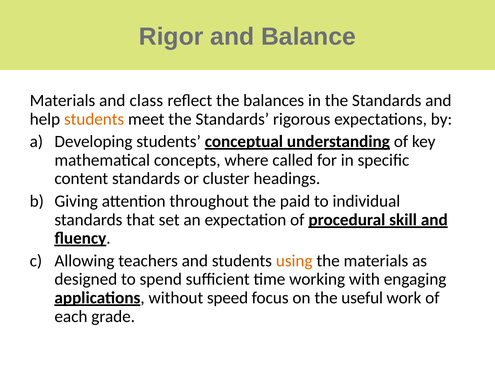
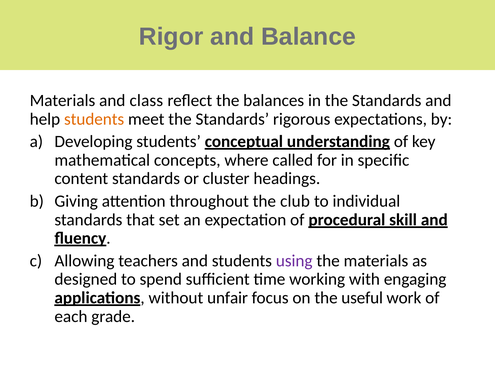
paid: paid -> club
using colour: orange -> purple
speed: speed -> unfair
